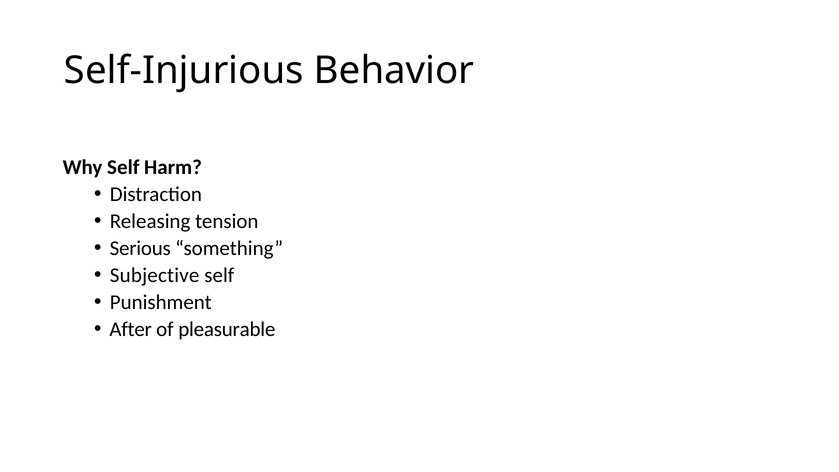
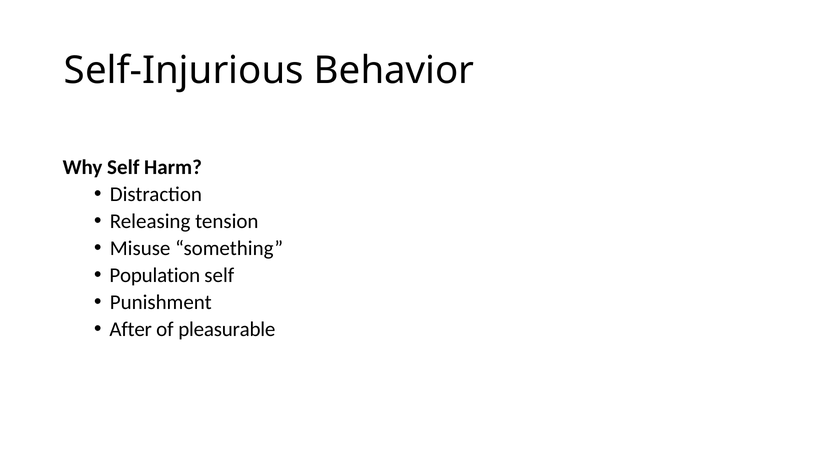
Serious: Serious -> Misuse
Subjective: Subjective -> Population
